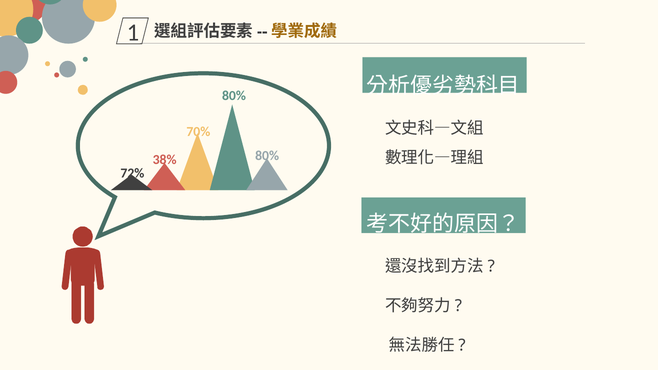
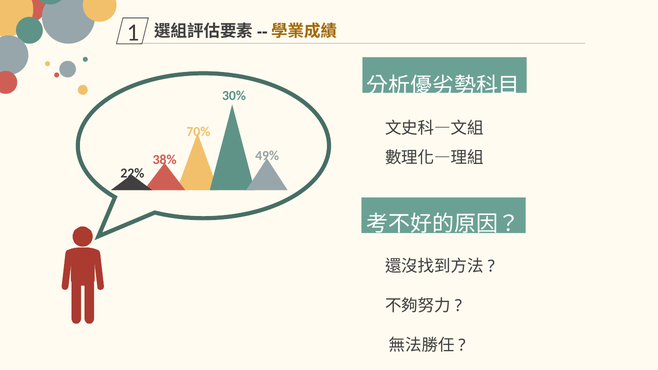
80% at (234, 96): 80% -> 30%
80% at (267, 156): 80% -> 49%
72%: 72% -> 22%
